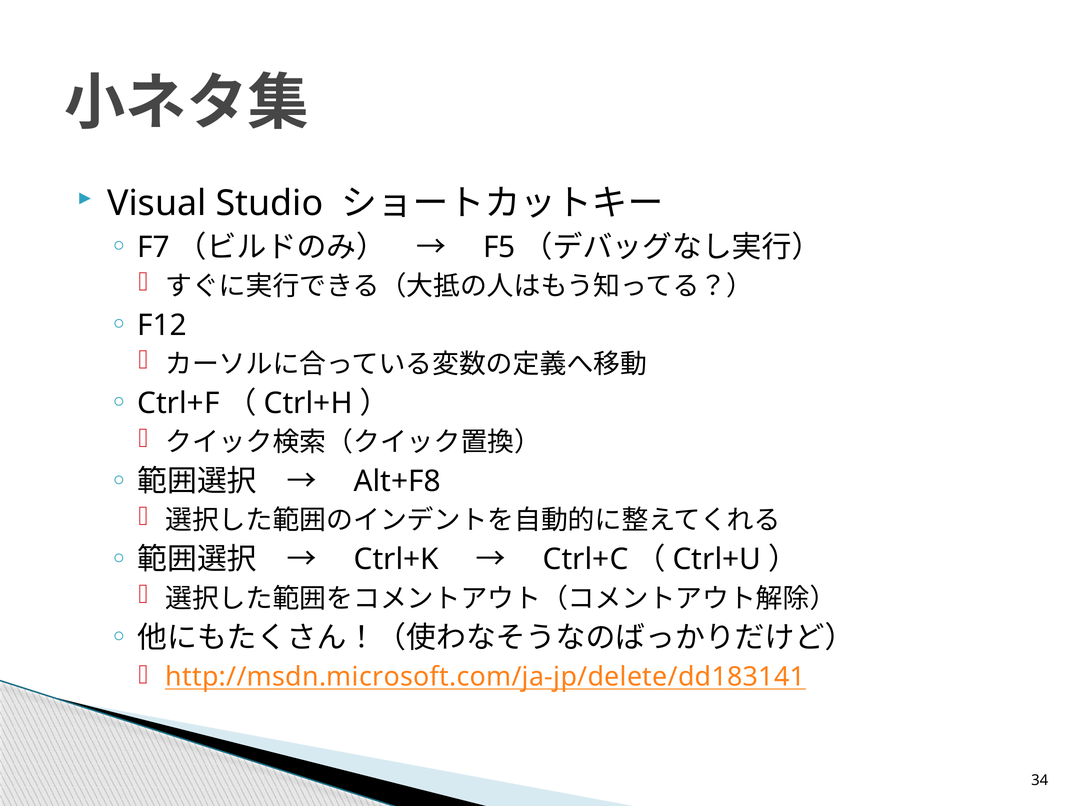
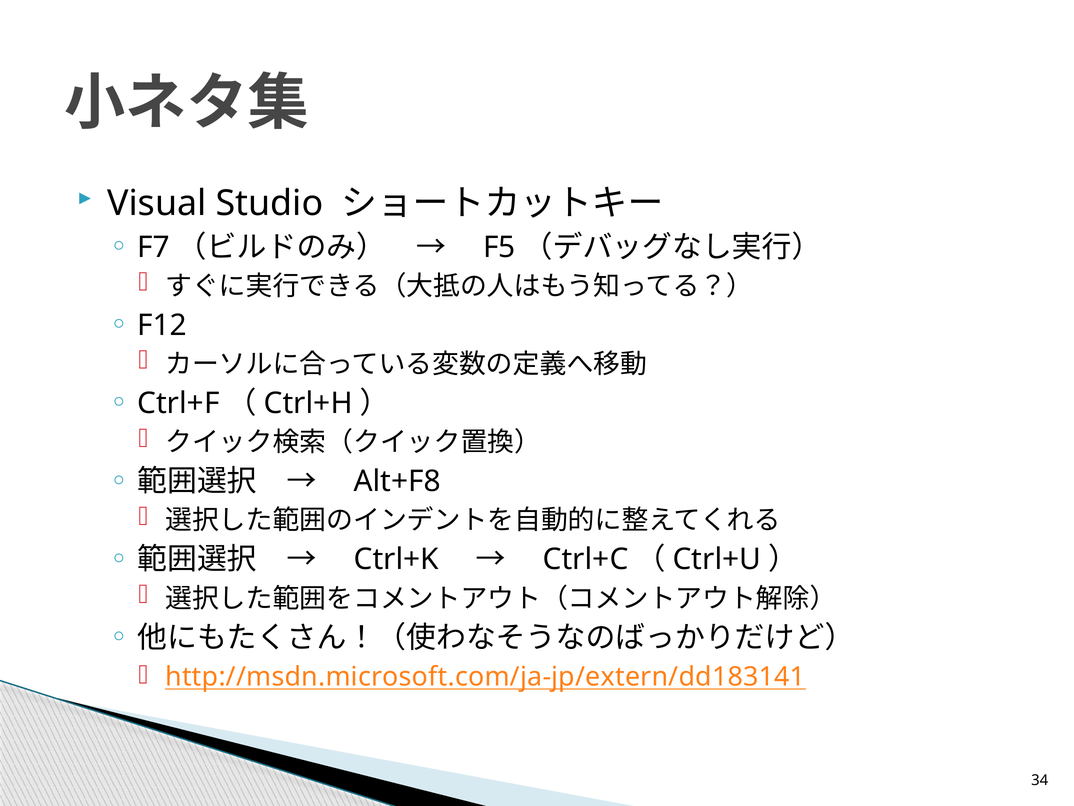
http://msdn.microsoft.com/ja-jp/delete/dd183141: http://msdn.microsoft.com/ja-jp/delete/dd183141 -> http://msdn.microsoft.com/ja-jp/extern/dd183141
